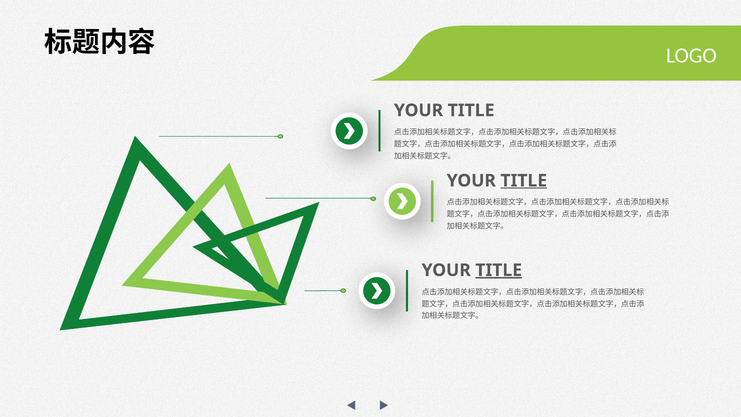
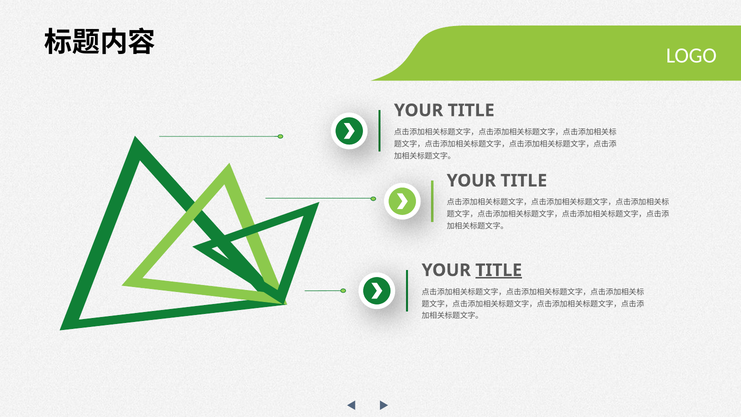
TITLE at (524, 181) underline: present -> none
